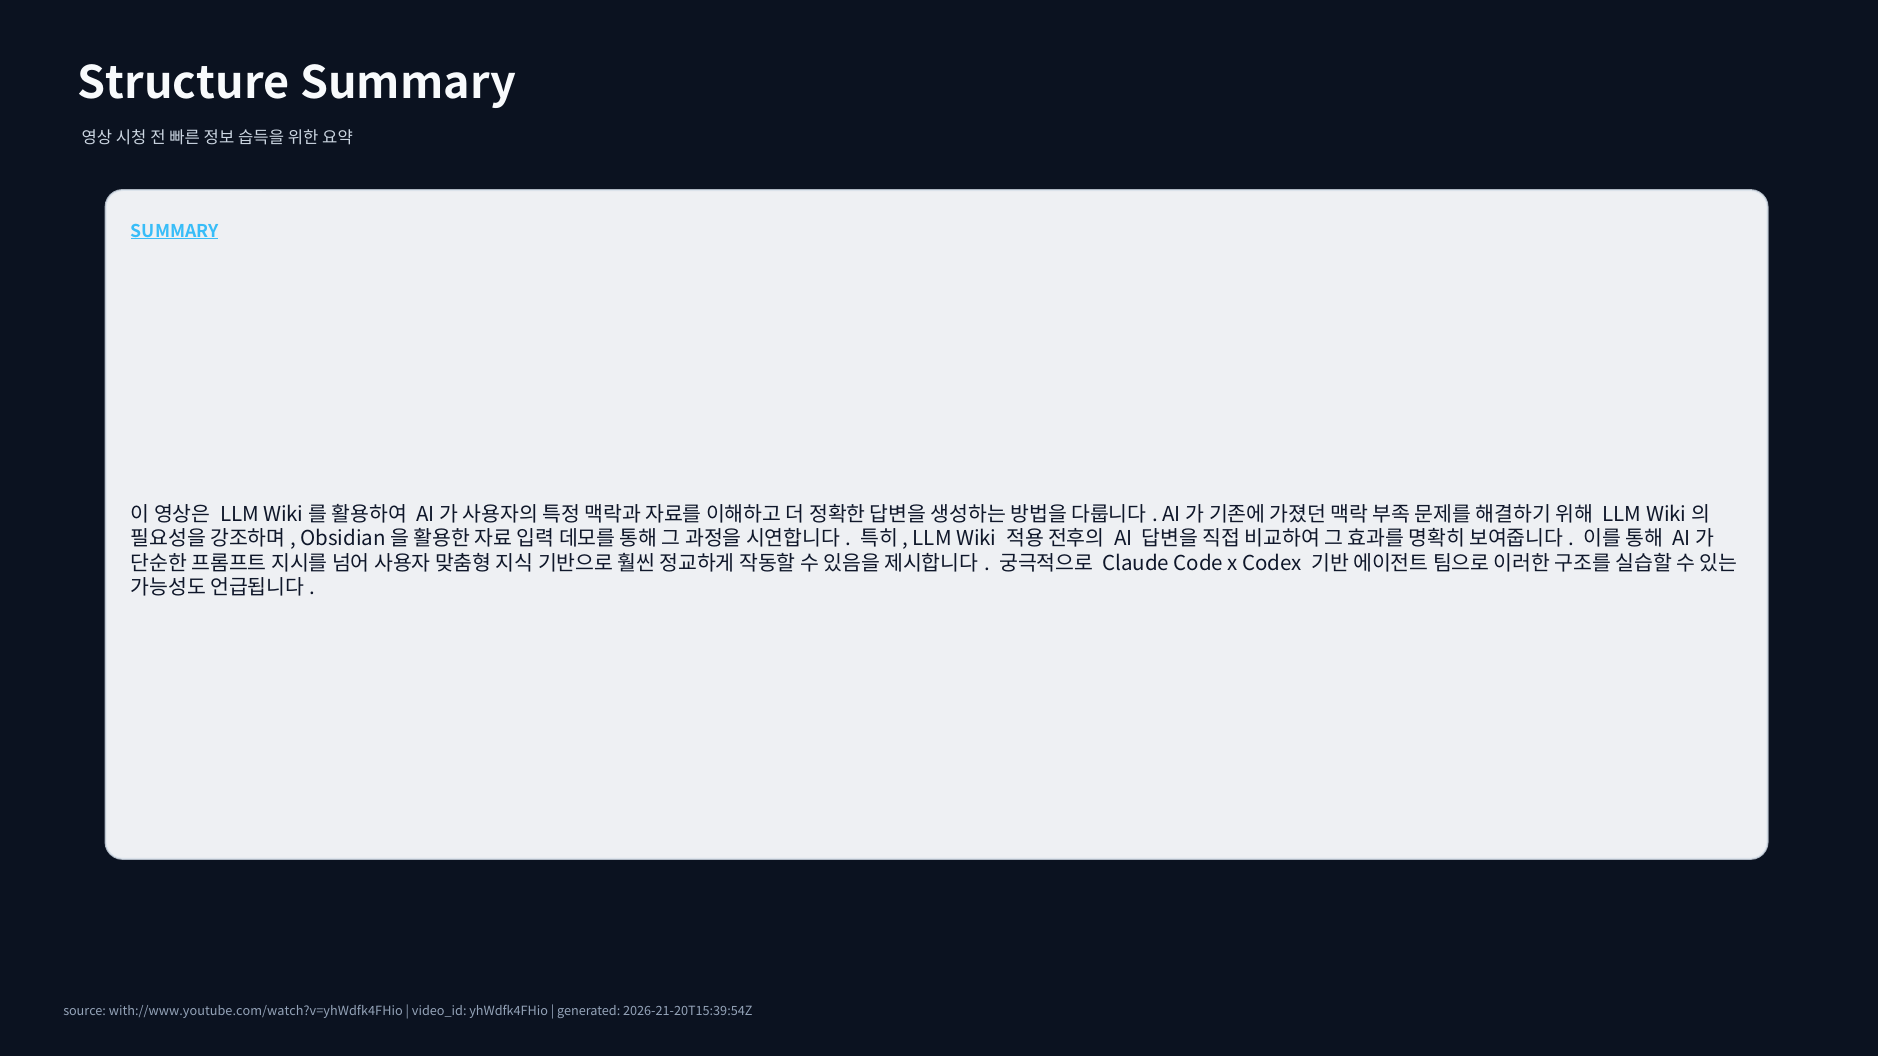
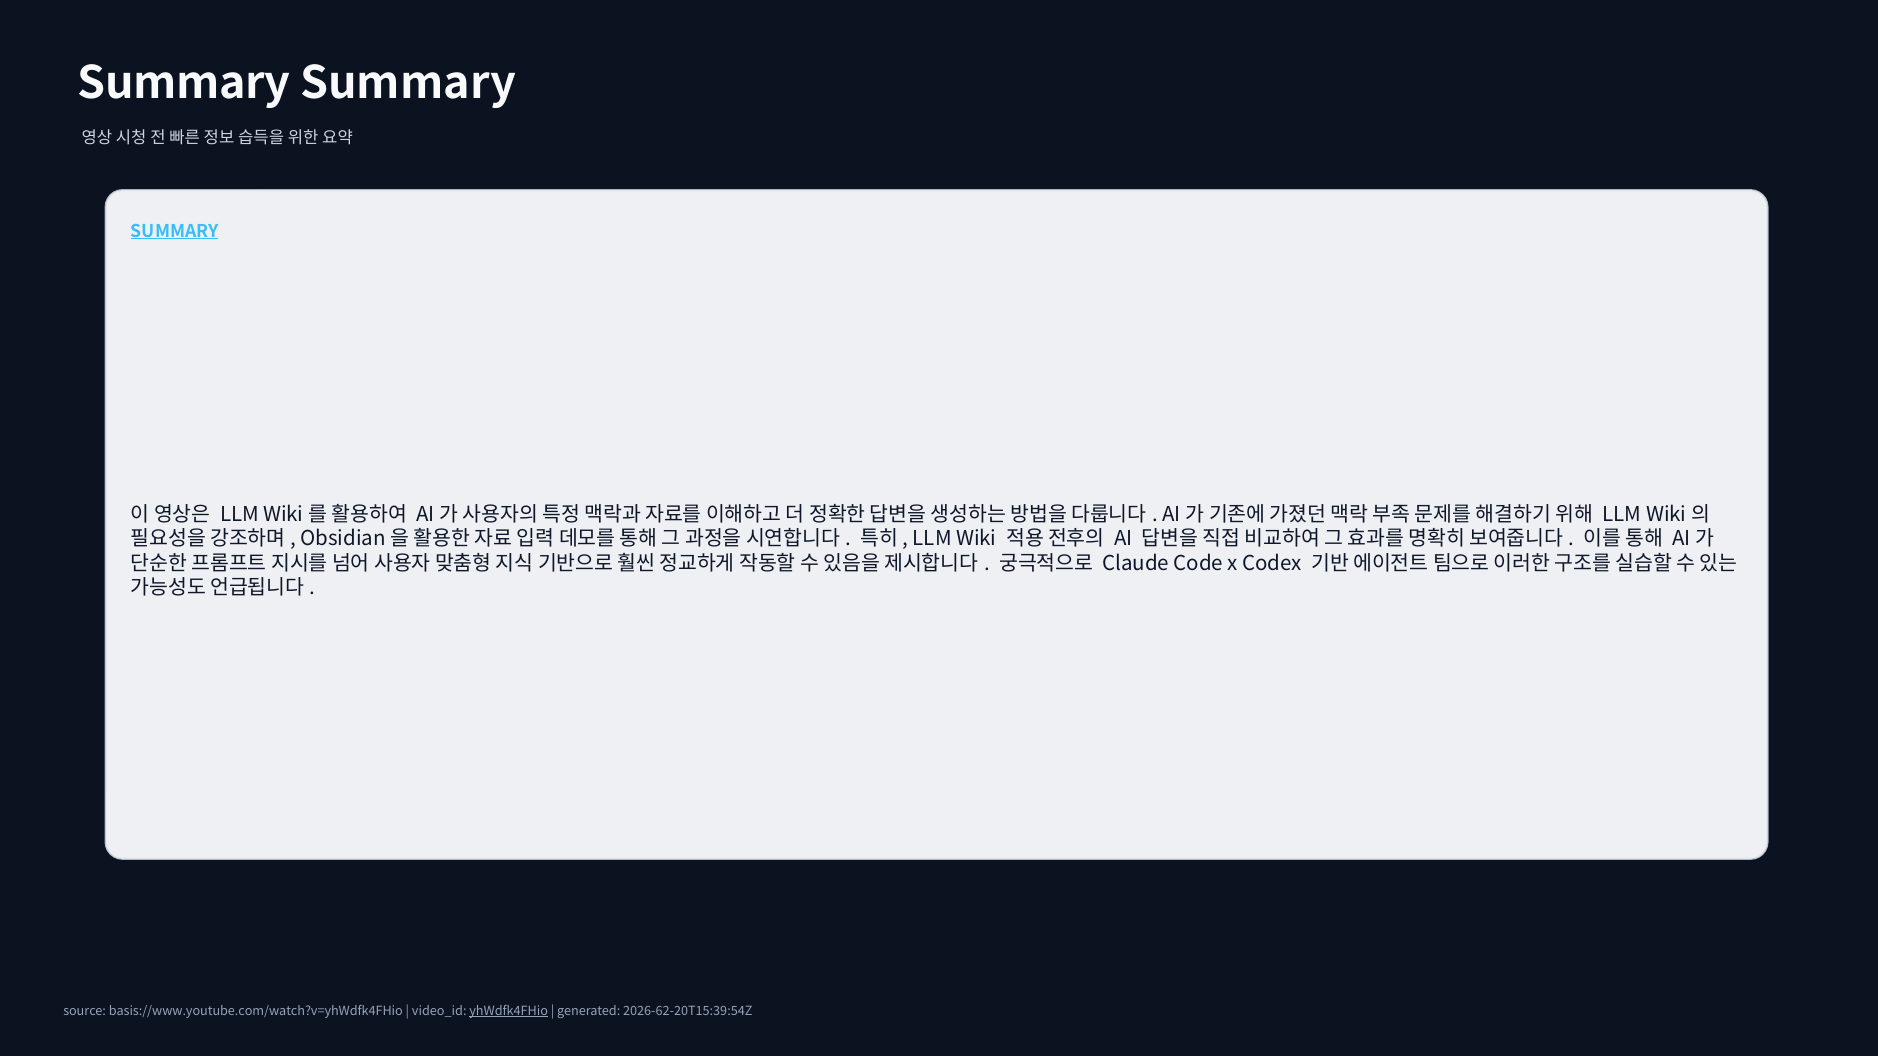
Structure at (184, 84): Structure -> Summary
with://www.youtube.com/watch?v=yhWdfk4FHio: with://www.youtube.com/watch?v=yhWdfk4FHio -> basis://www.youtube.com/watch?v=yhWdfk4FHio
yhWdfk4FHio underline: none -> present
2026-21-20T15:39:54Z: 2026-21-20T15:39:54Z -> 2026-62-20T15:39:54Z
